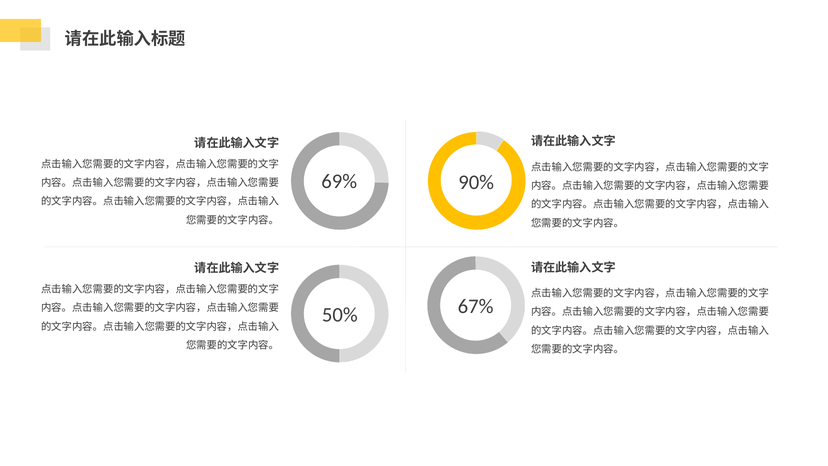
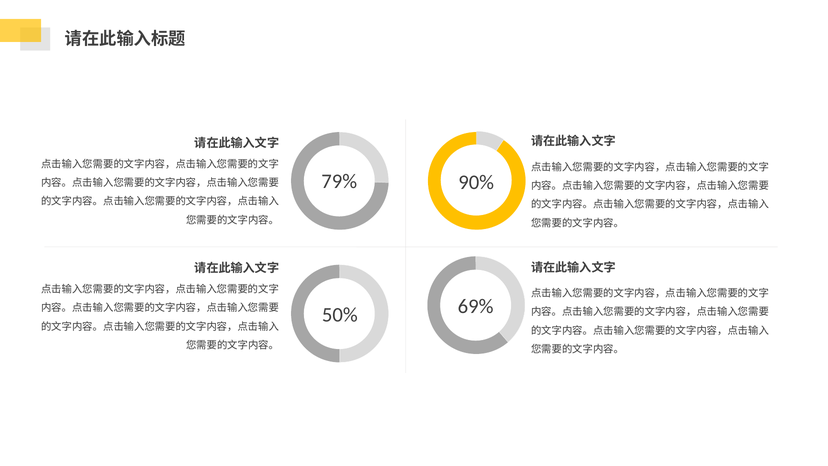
69%: 69% -> 79%
67%: 67% -> 69%
